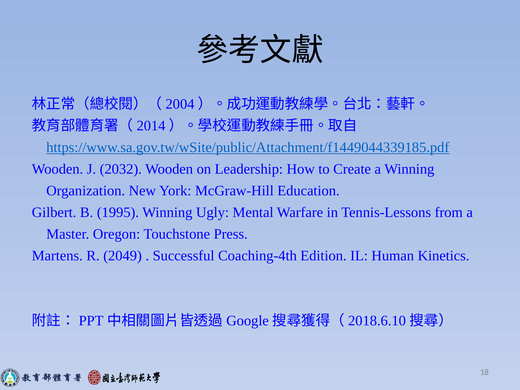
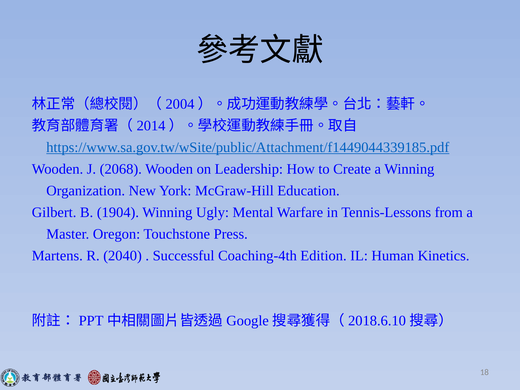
2032: 2032 -> 2068
1995: 1995 -> 1904
2049: 2049 -> 2040
